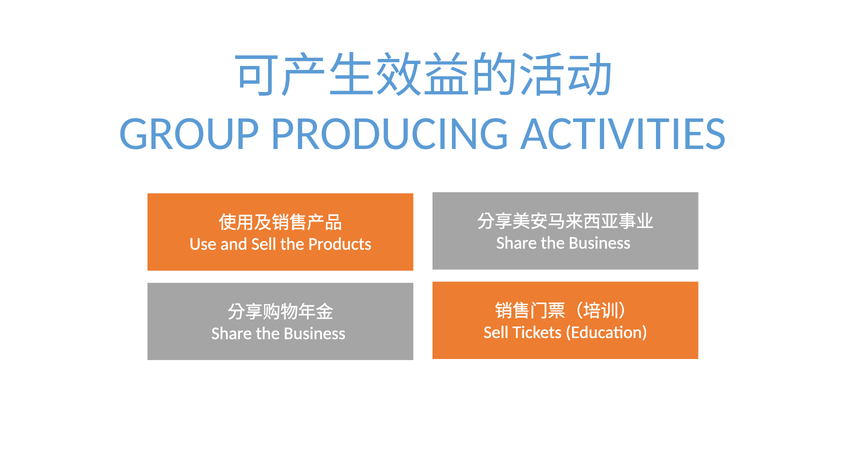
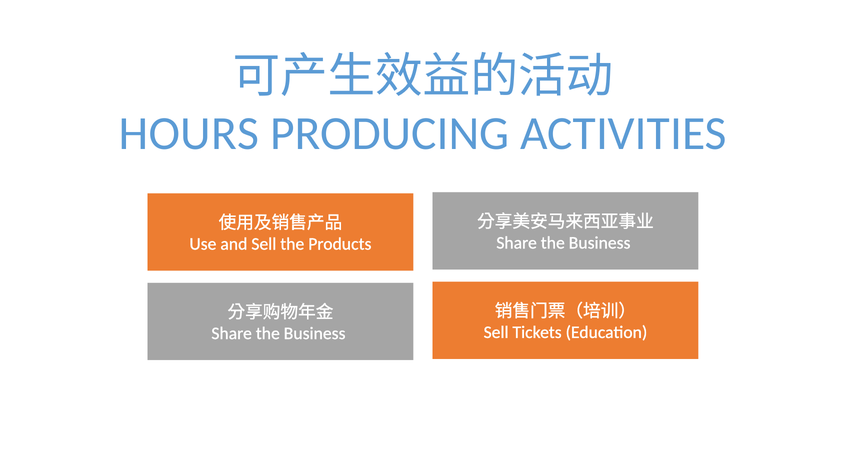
GROUP: GROUP -> HOURS
